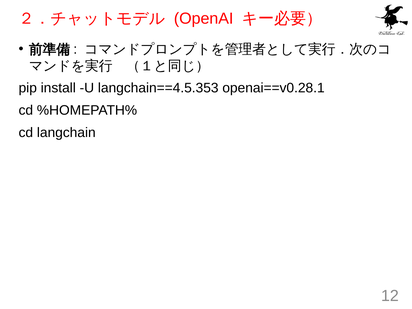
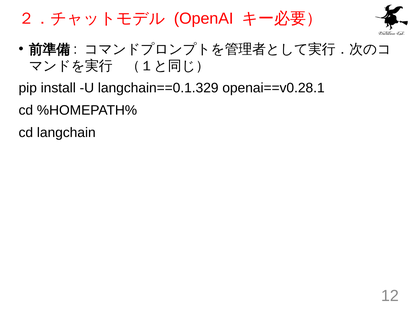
langchain==4.5.353: langchain==4.5.353 -> langchain==0.1.329
